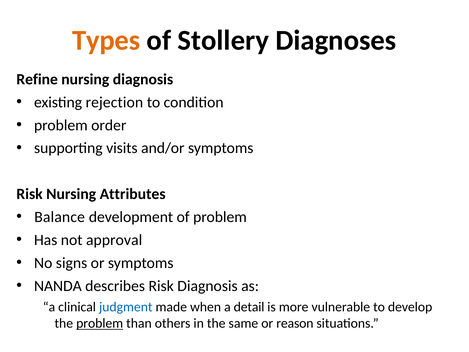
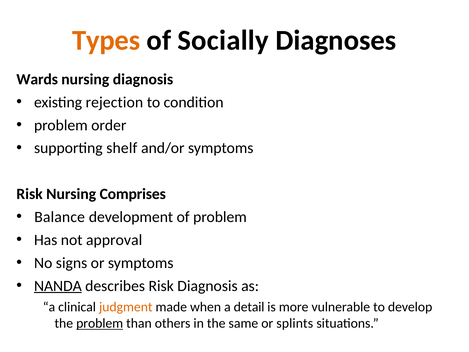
Stollery: Stollery -> Socially
Refine: Refine -> Wards
visits: visits -> shelf
Attributes: Attributes -> Comprises
NANDA underline: none -> present
judgment colour: blue -> orange
reason: reason -> splints
